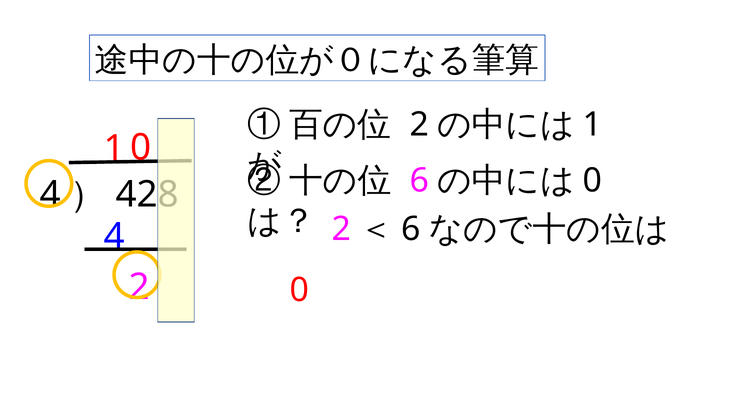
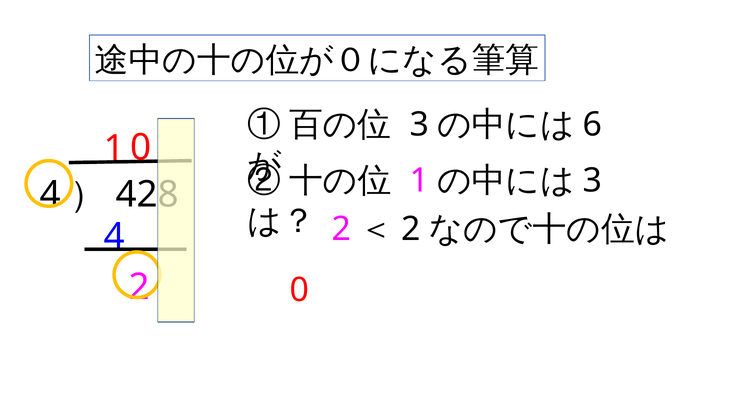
2 at (419, 125): 2 -> 3
1 at (593, 125): 1 -> 6
6 at (419, 181): 6 -> 1
0 at (593, 181): 0 -> 3
6 at (411, 229): 6 -> 2
